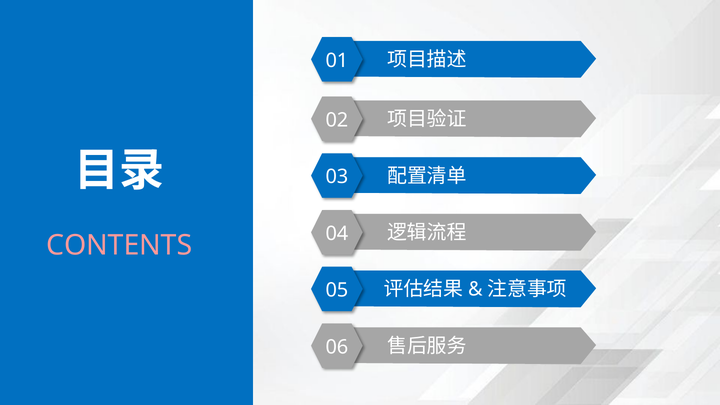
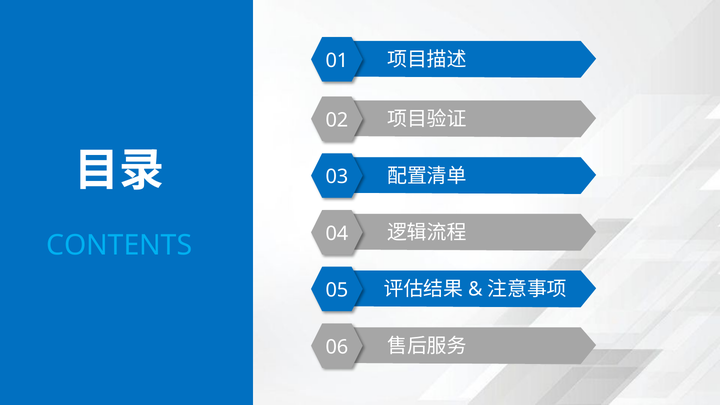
CONTENTS colour: pink -> light blue
